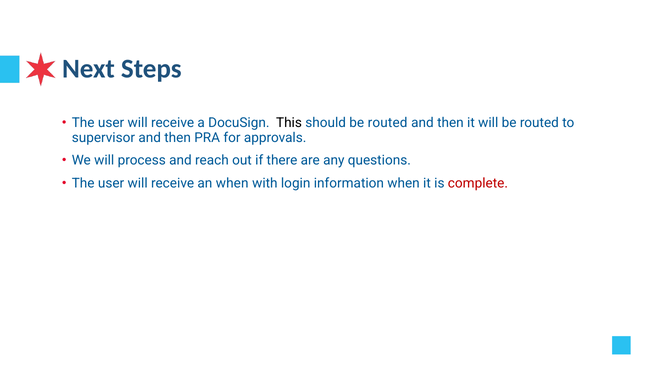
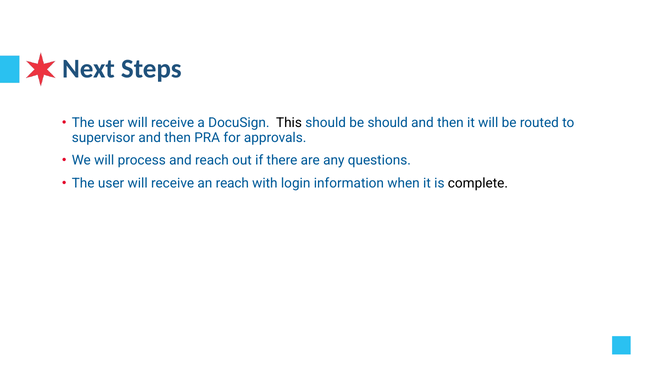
should be routed: routed -> should
an when: when -> reach
complete colour: red -> black
